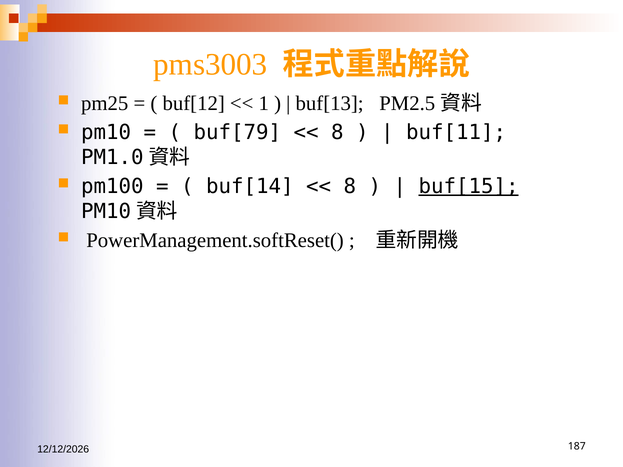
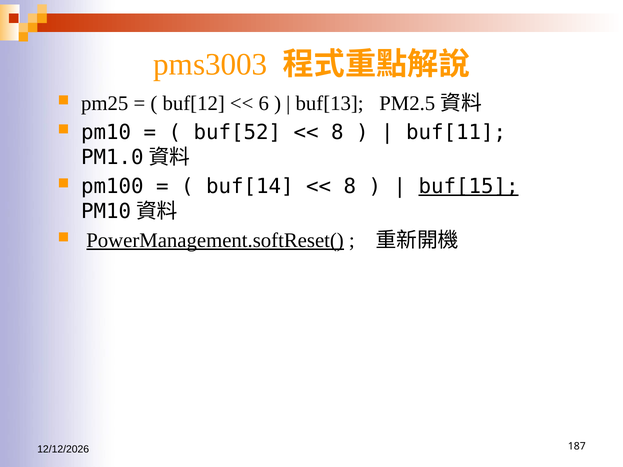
1: 1 -> 6
buf[79: buf[79 -> buf[52
PowerManagement.softReset( underline: none -> present
